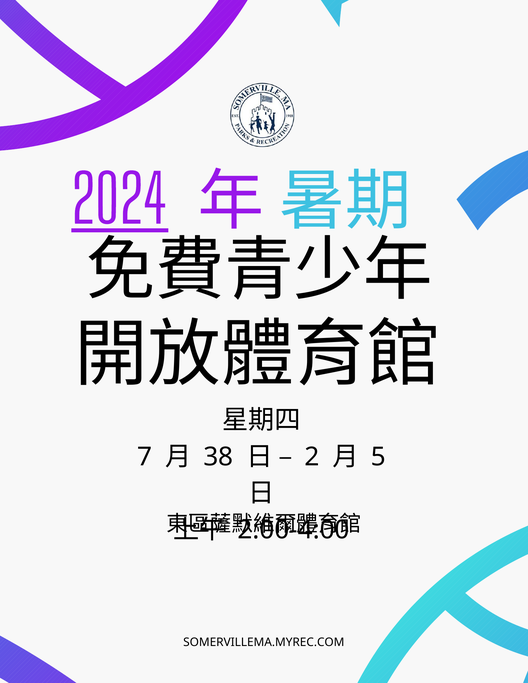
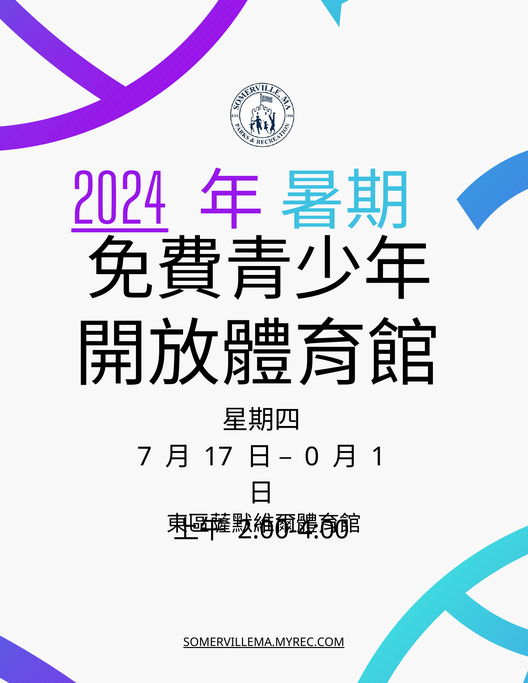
38: 38 -> 17
2: 2 -> 0
5: 5 -> 1
SOMERVILLEMA.MYREC.COM underline: none -> present
